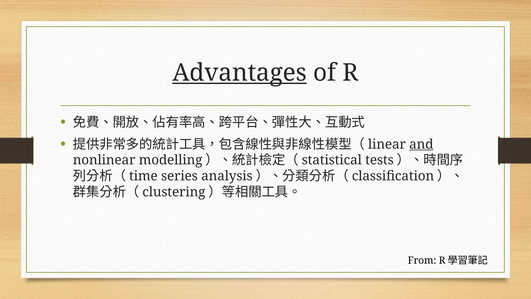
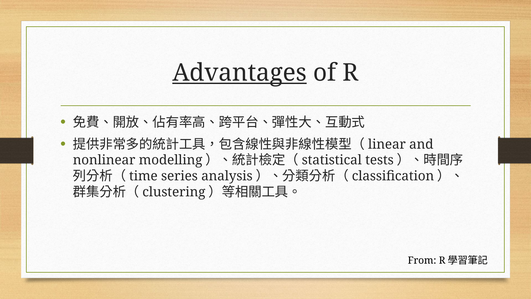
and underline: present -> none
